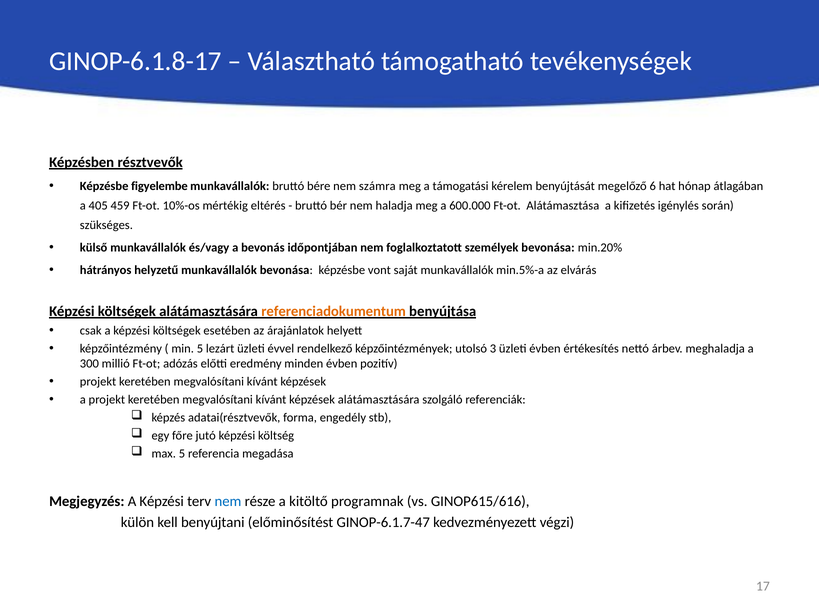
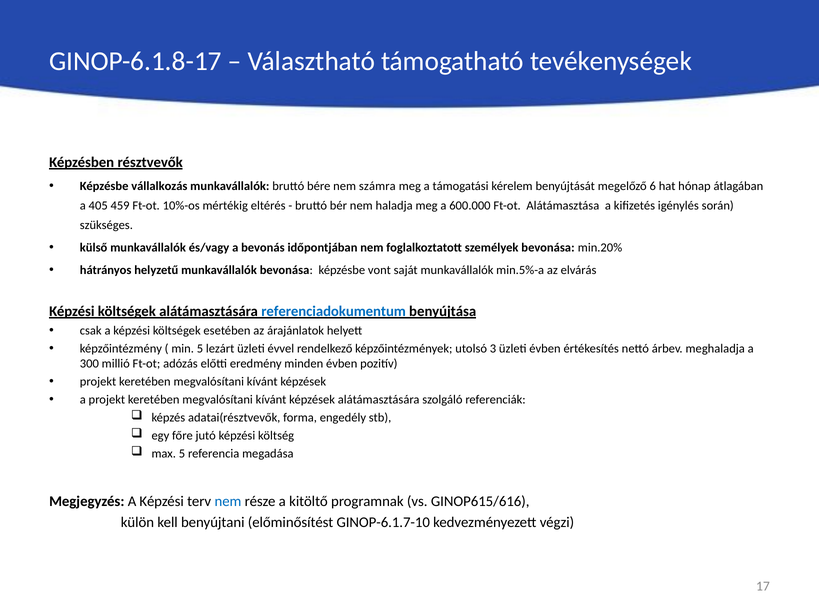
figyelembe: figyelembe -> vállalkozás
referenciadokumentum colour: orange -> blue
GINOP-6.1.7-47: GINOP-6.1.7-47 -> GINOP-6.1.7-10
